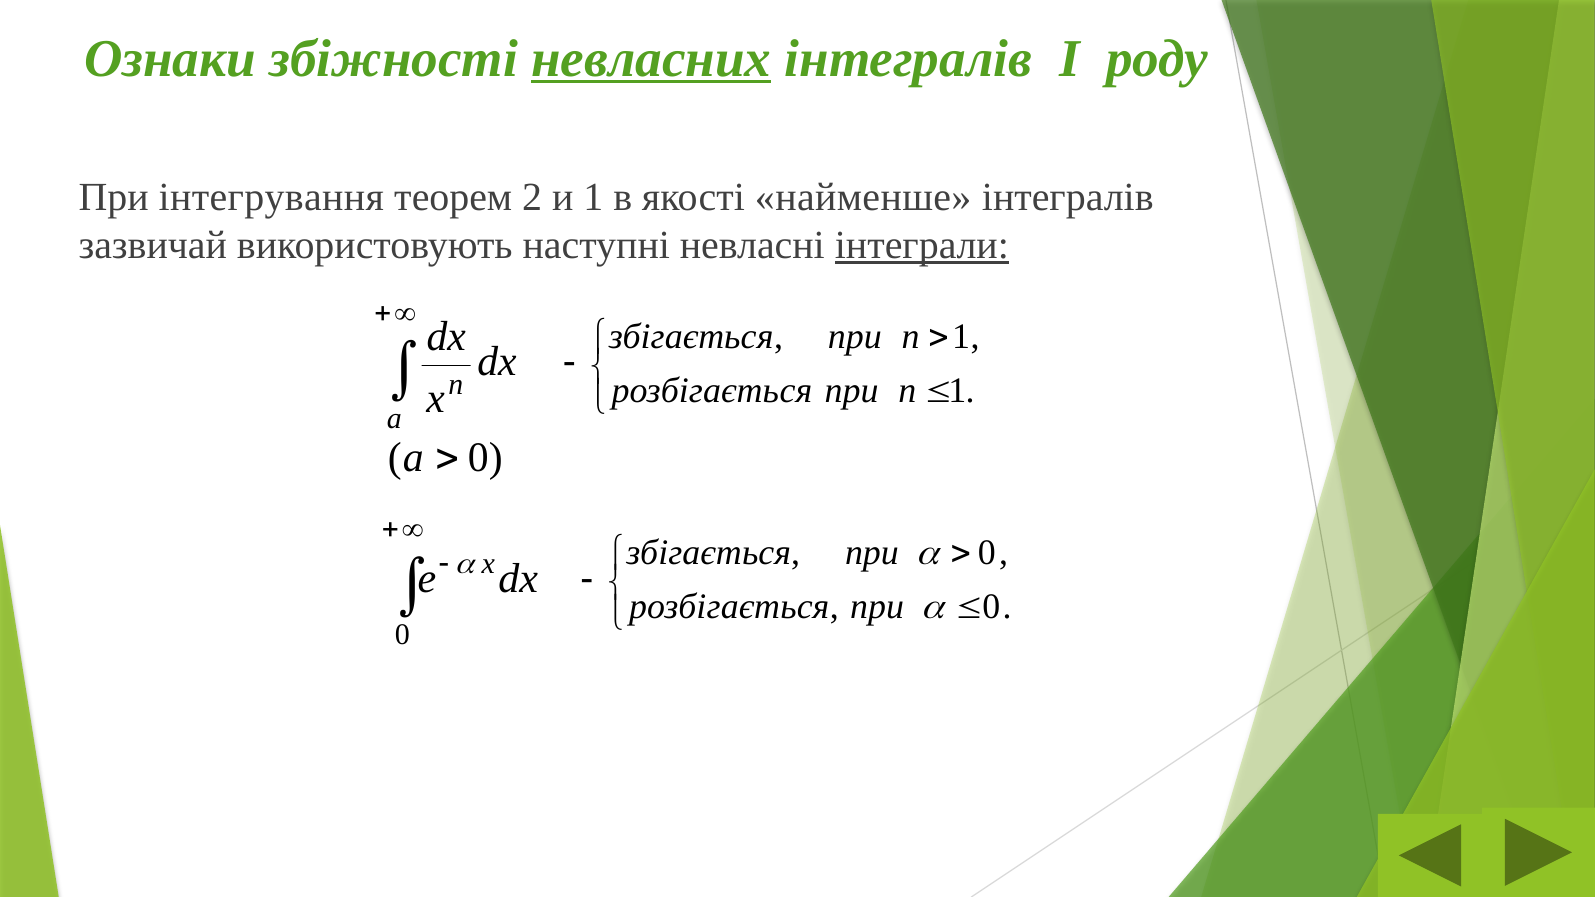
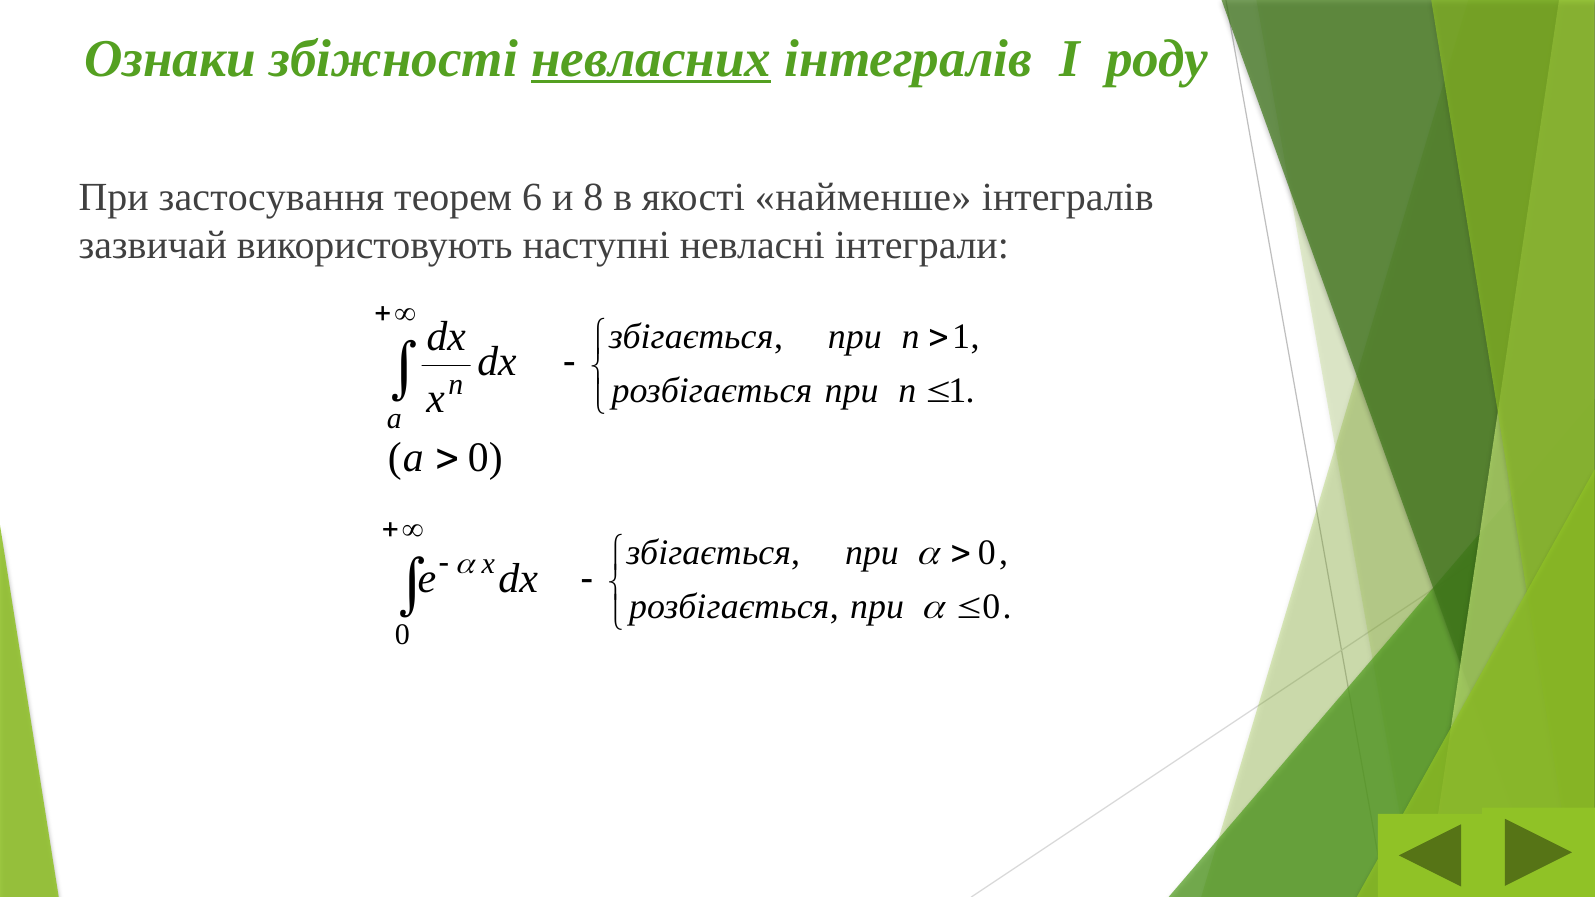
інтегрування: інтегрування -> застосування
2: 2 -> 6
и 1: 1 -> 8
інтеграли underline: present -> none
